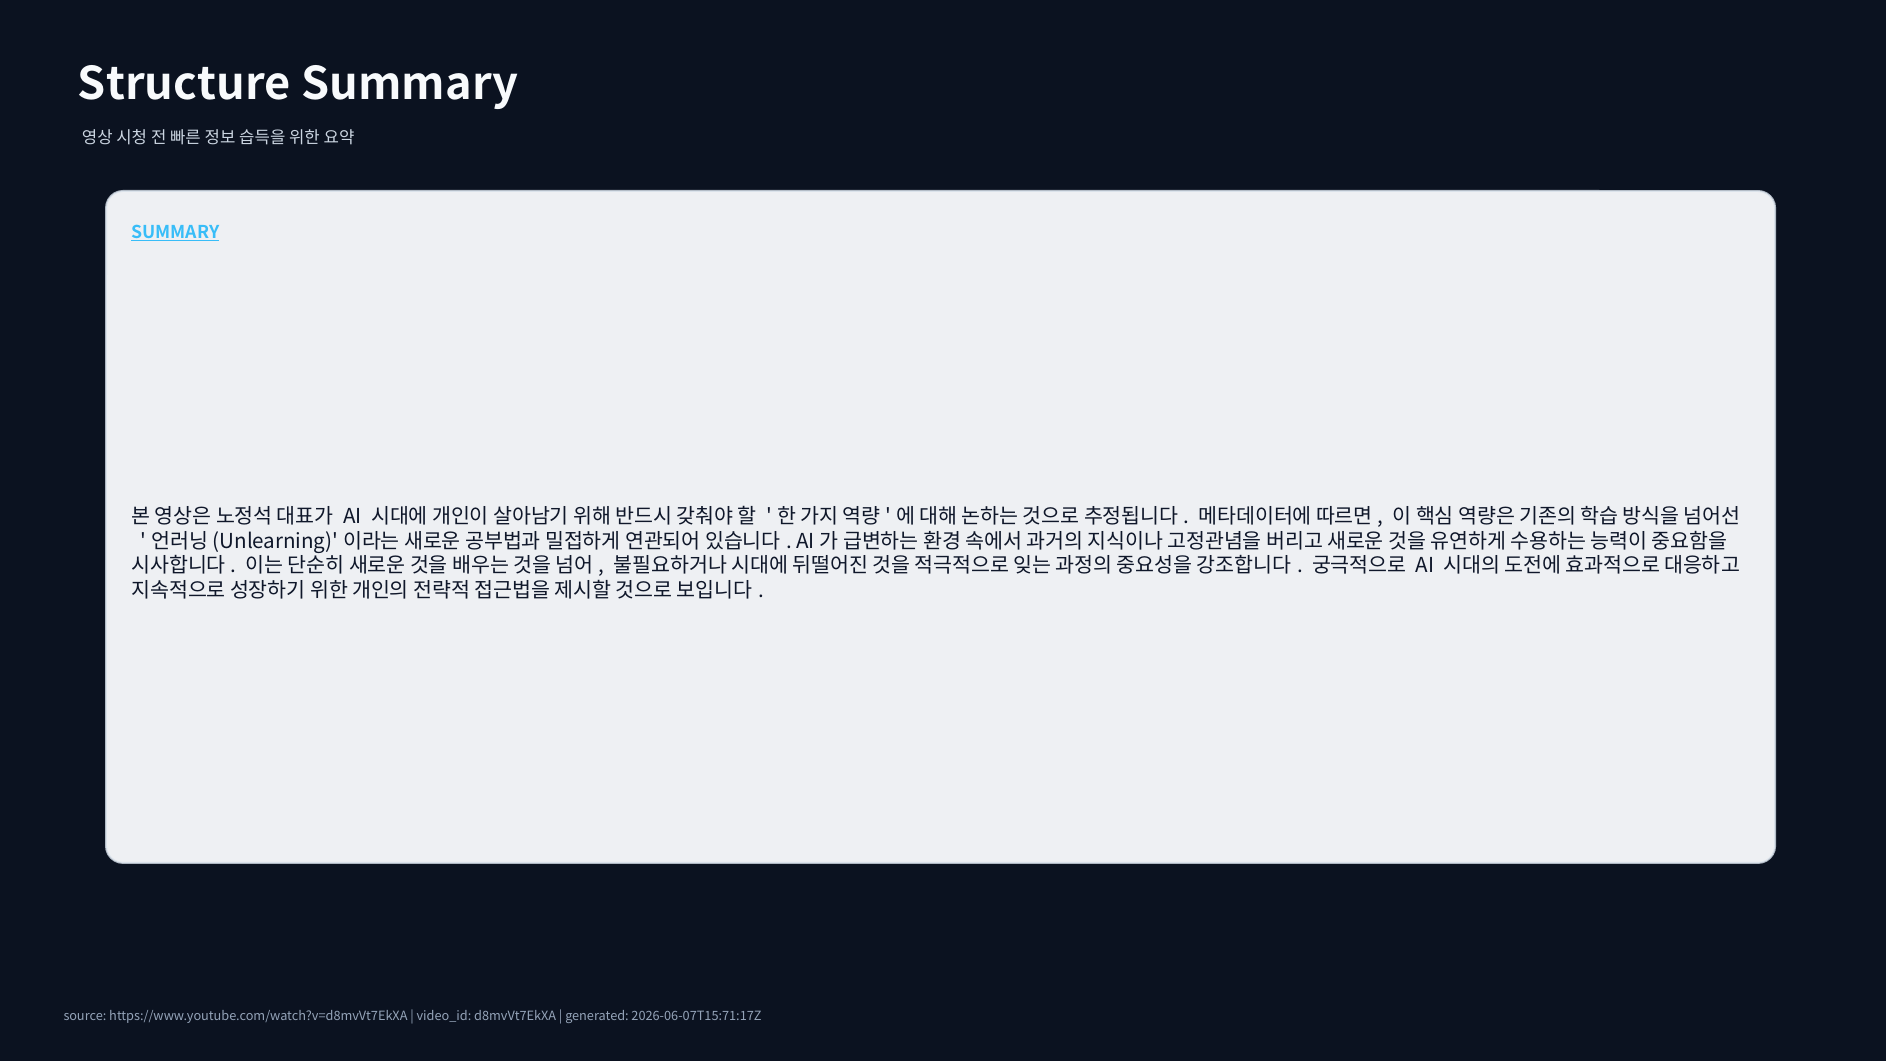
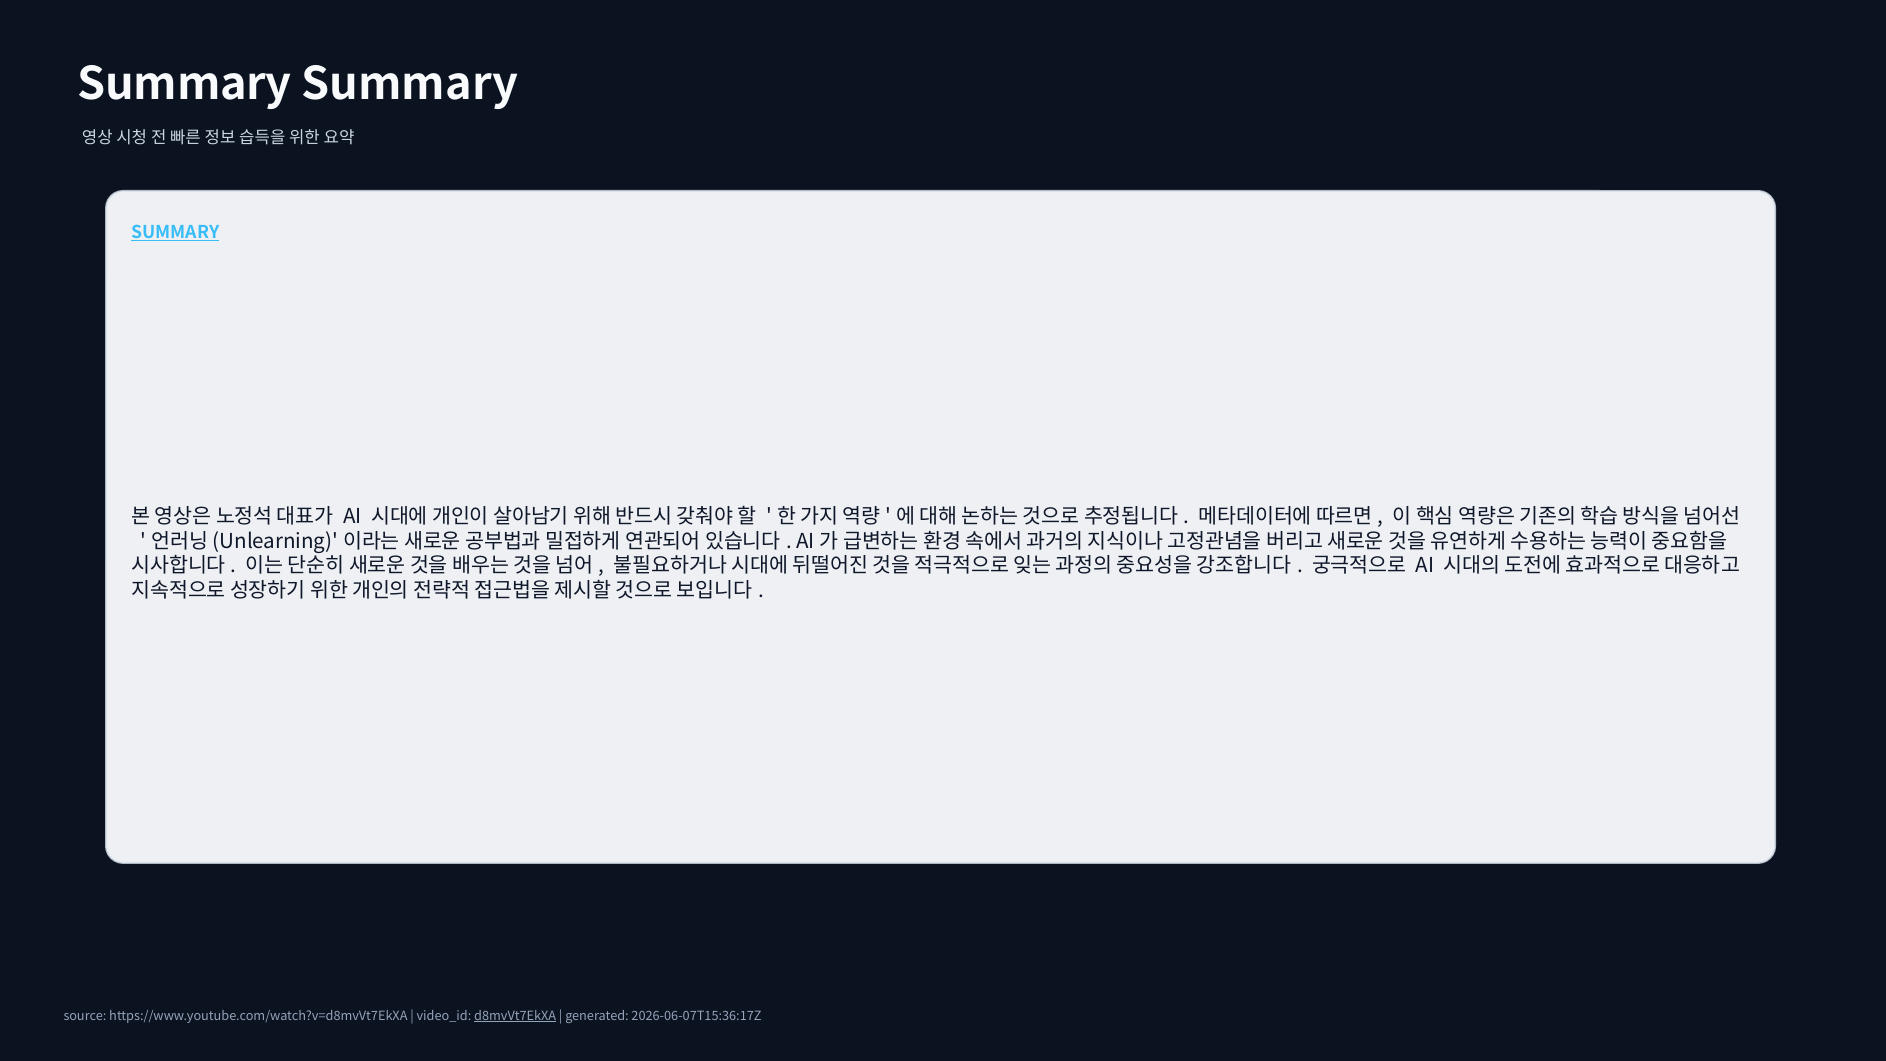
Structure at (184, 84): Structure -> Summary
d8mvVt7EkXA underline: none -> present
2026-06-07T15:71:17Z: 2026-06-07T15:71:17Z -> 2026-06-07T15:36:17Z
